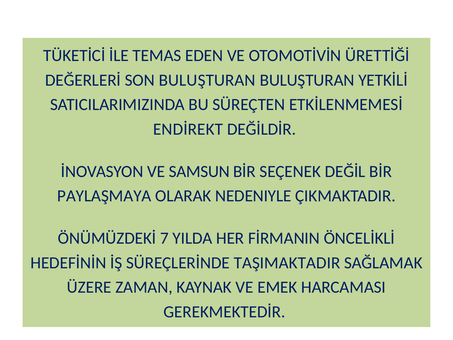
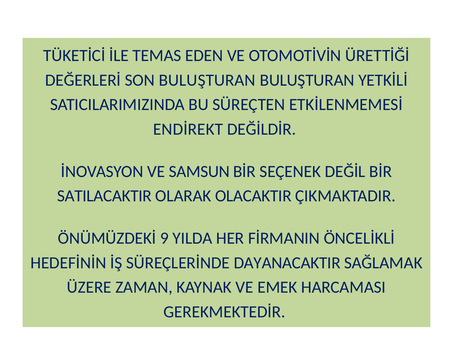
PAYLAŞMAYA: PAYLAŞMAYA -> SATILACAKTIR
NEDENIYLE: NEDENIYLE -> OLACAKTIR
7: 7 -> 9
TAŞIMAKTADIR: TAŞIMAKTADIR -> DAYANACAKTIR
